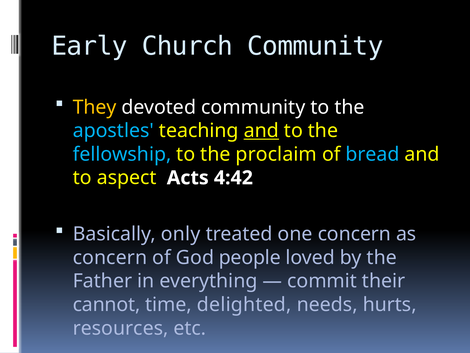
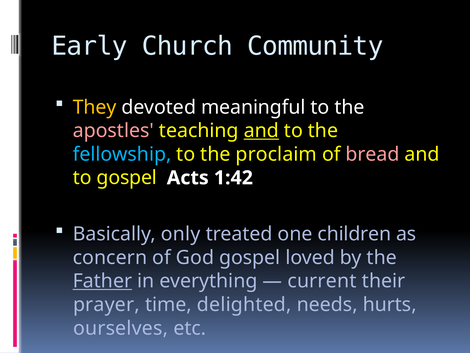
devoted community: community -> meaningful
apostles colour: light blue -> pink
bread colour: light blue -> pink
to aspect: aspect -> gospel
4:42: 4:42 -> 1:42
one concern: concern -> children
God people: people -> gospel
Father underline: none -> present
commit: commit -> current
cannot: cannot -> prayer
resources: resources -> ourselves
